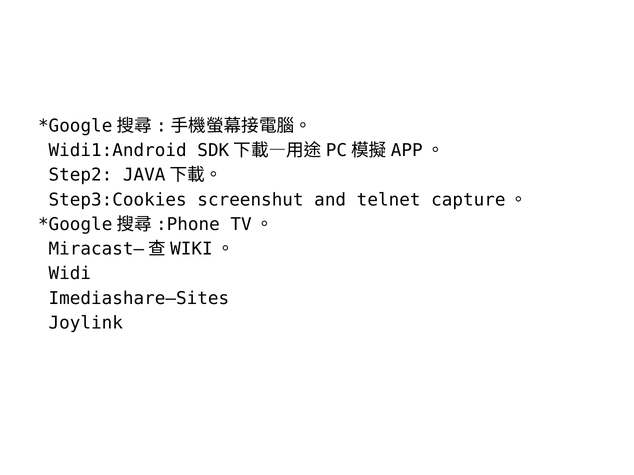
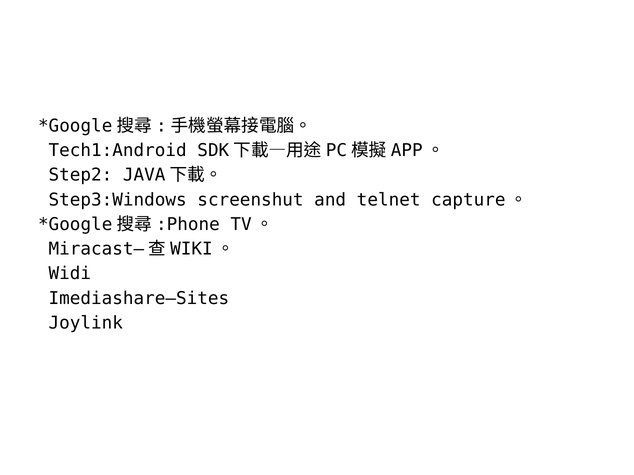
Widi1:Android: Widi1:Android -> Tech1:Android
Step3:Cookies: Step3:Cookies -> Step3:Windows
